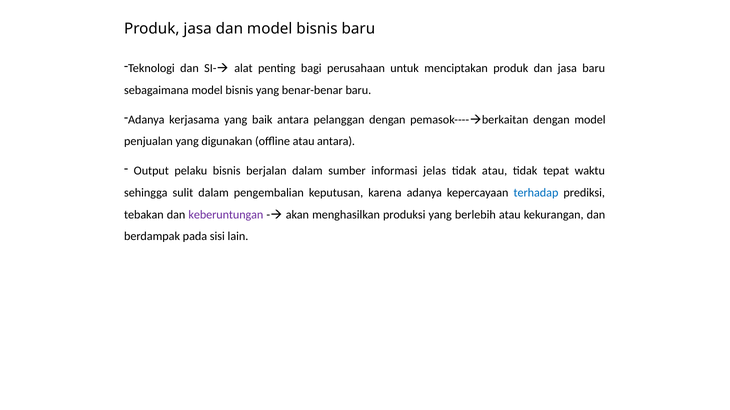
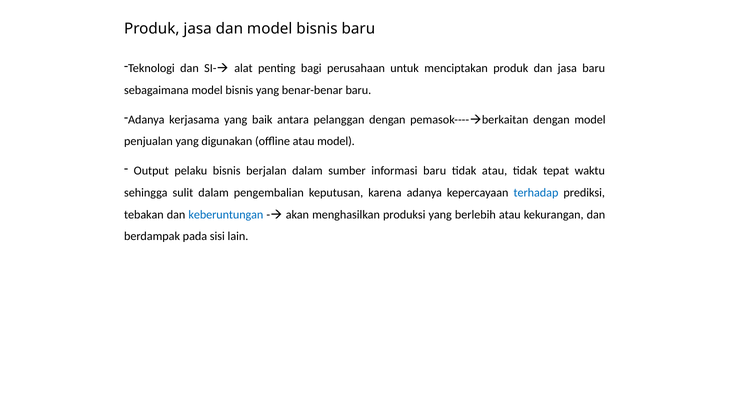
atau antara: antara -> model
informasi jelas: jelas -> baru
keberuntungan colour: purple -> blue
